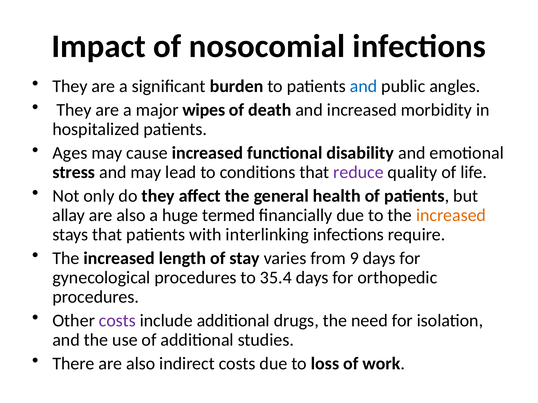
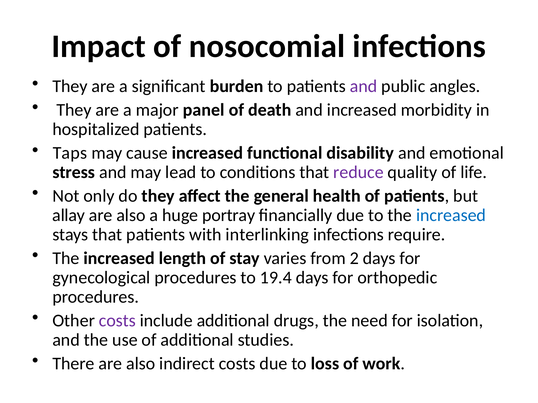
and at (364, 86) colour: blue -> purple
wipes: wipes -> panel
Ages: Ages -> Taps
termed: termed -> portray
increased at (451, 216) colour: orange -> blue
9: 9 -> 2
35.4: 35.4 -> 19.4
